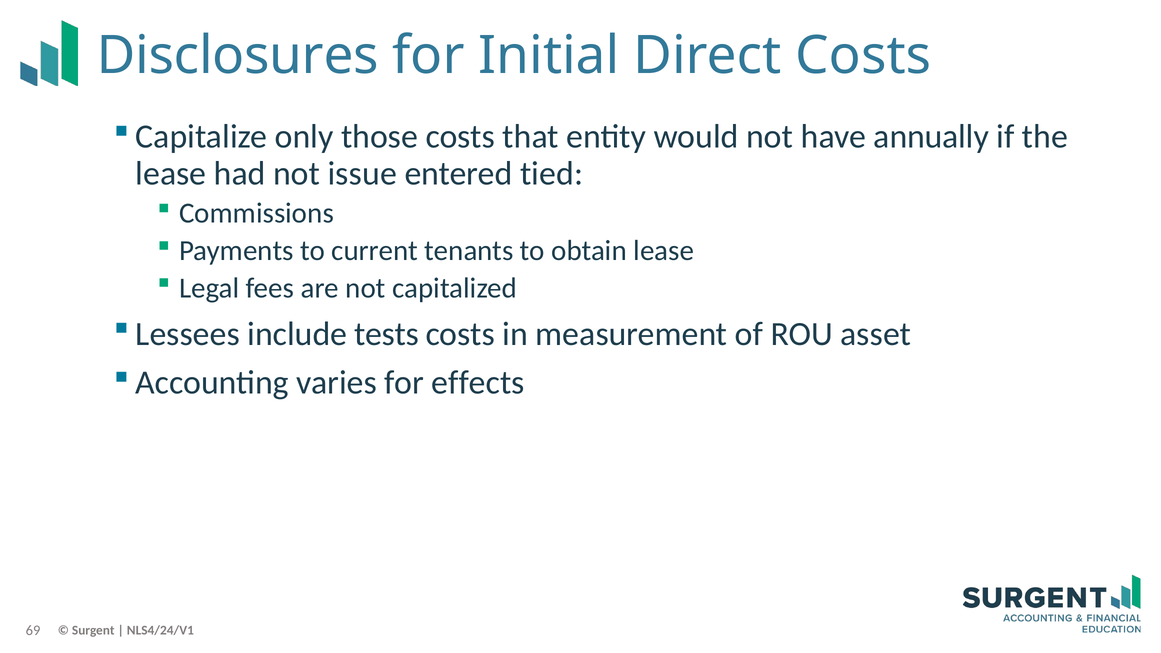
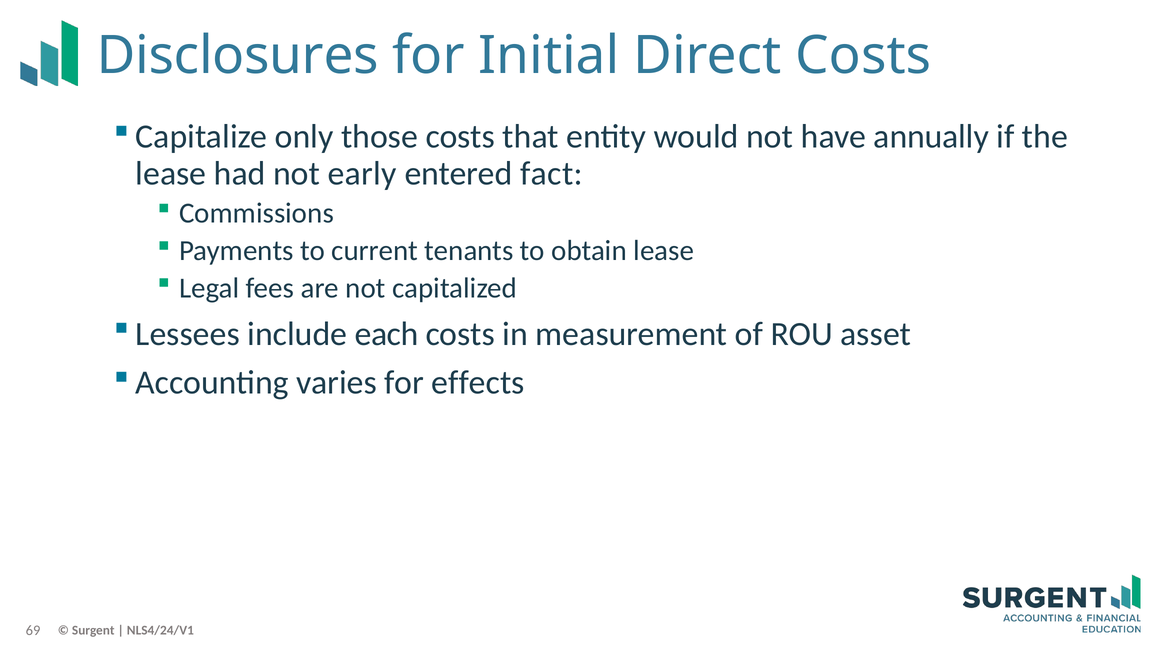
issue: issue -> early
tied: tied -> fact
tests: tests -> each
